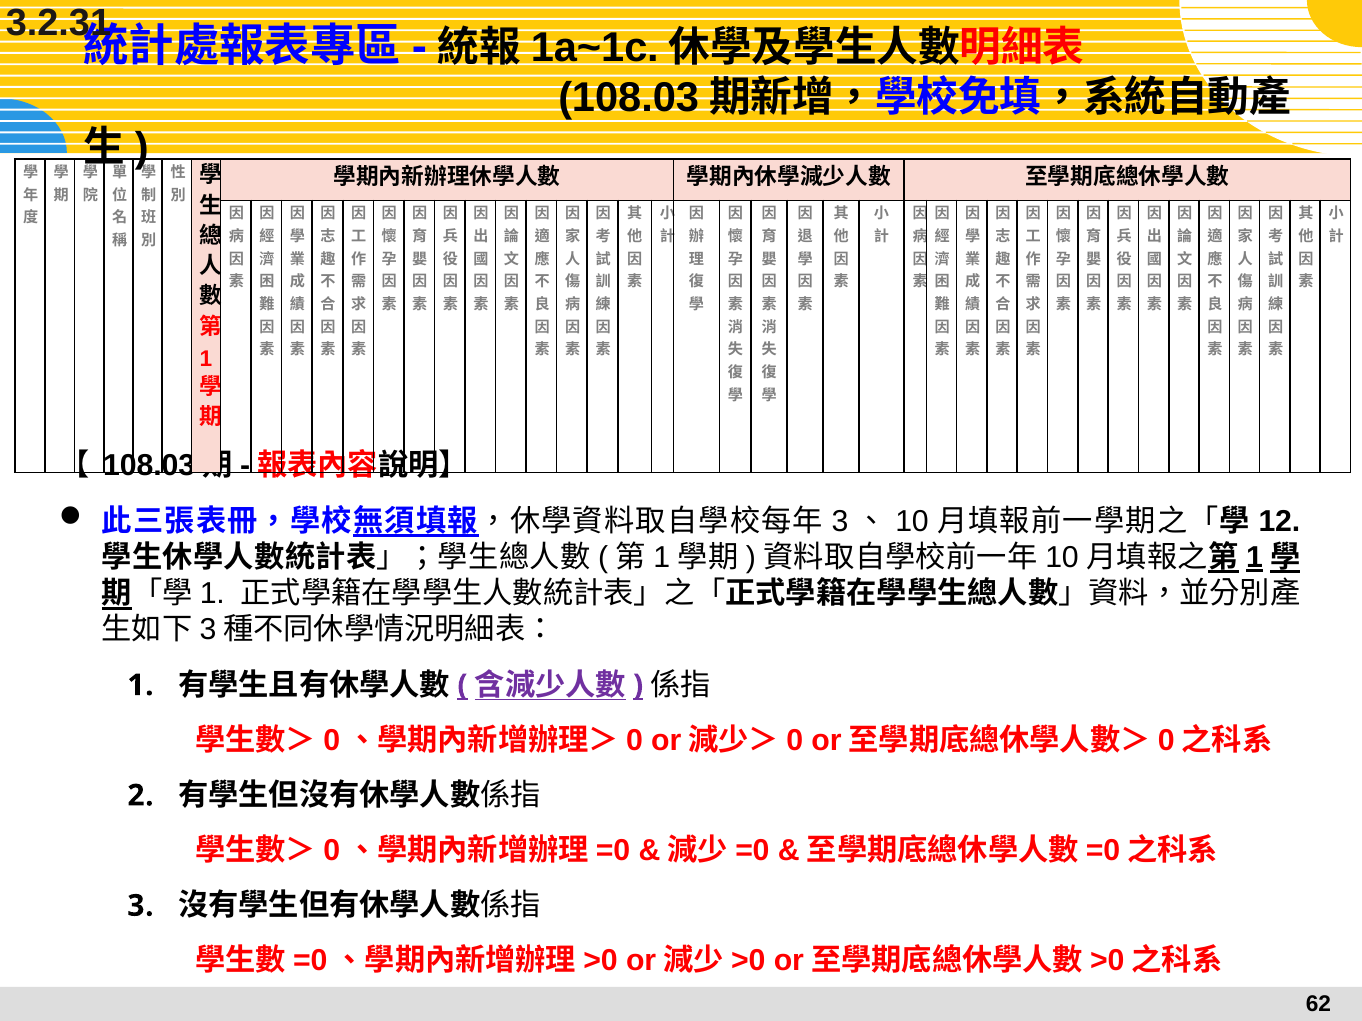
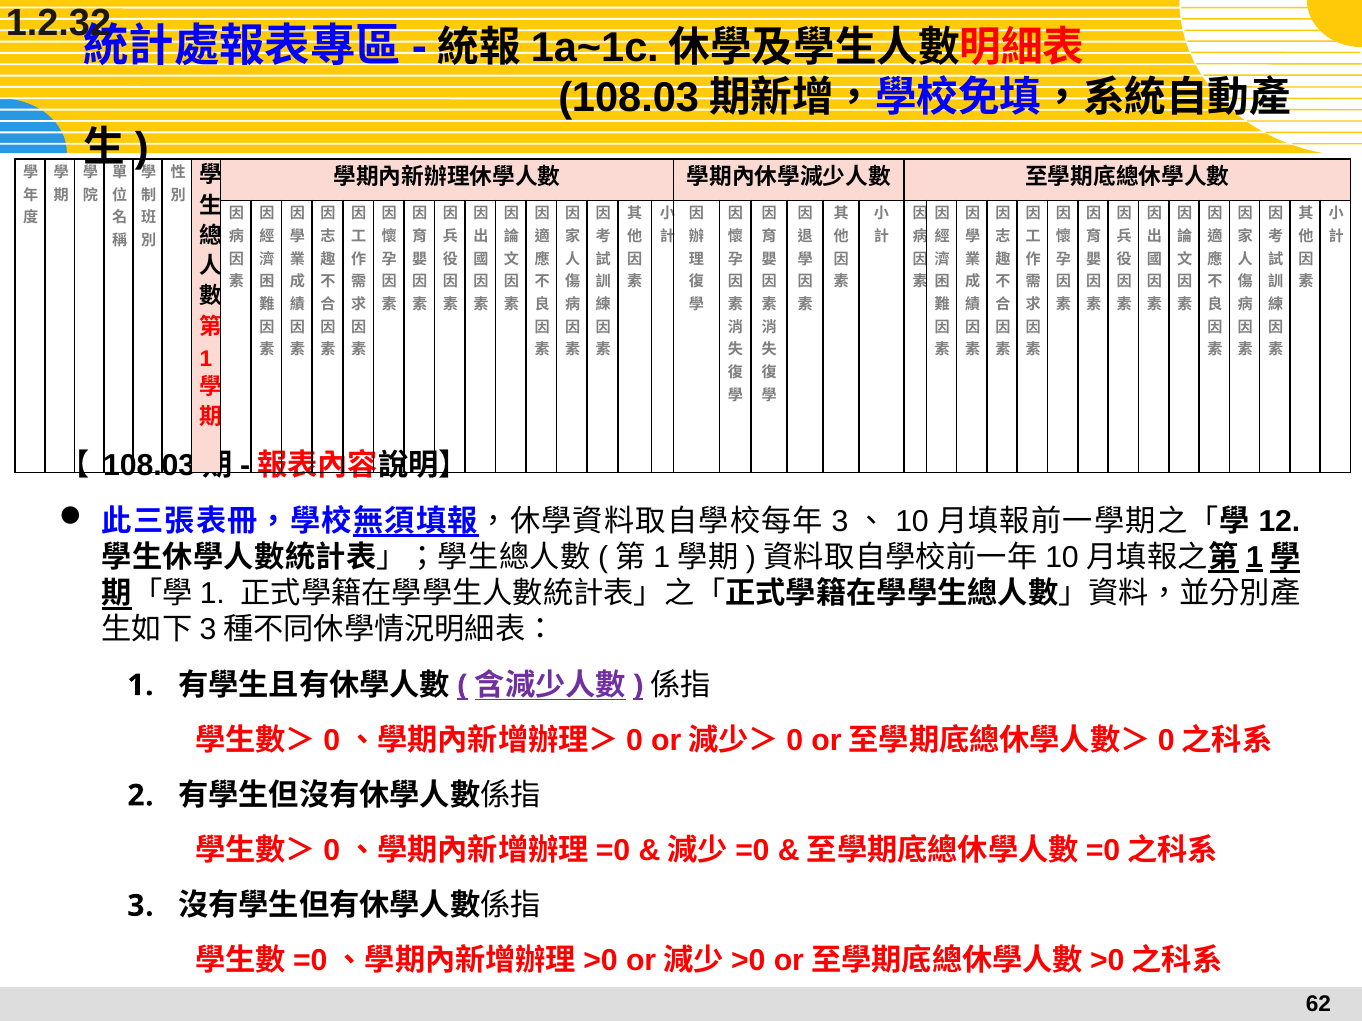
3.2.31: 3.2.31 -> 1.2.32
